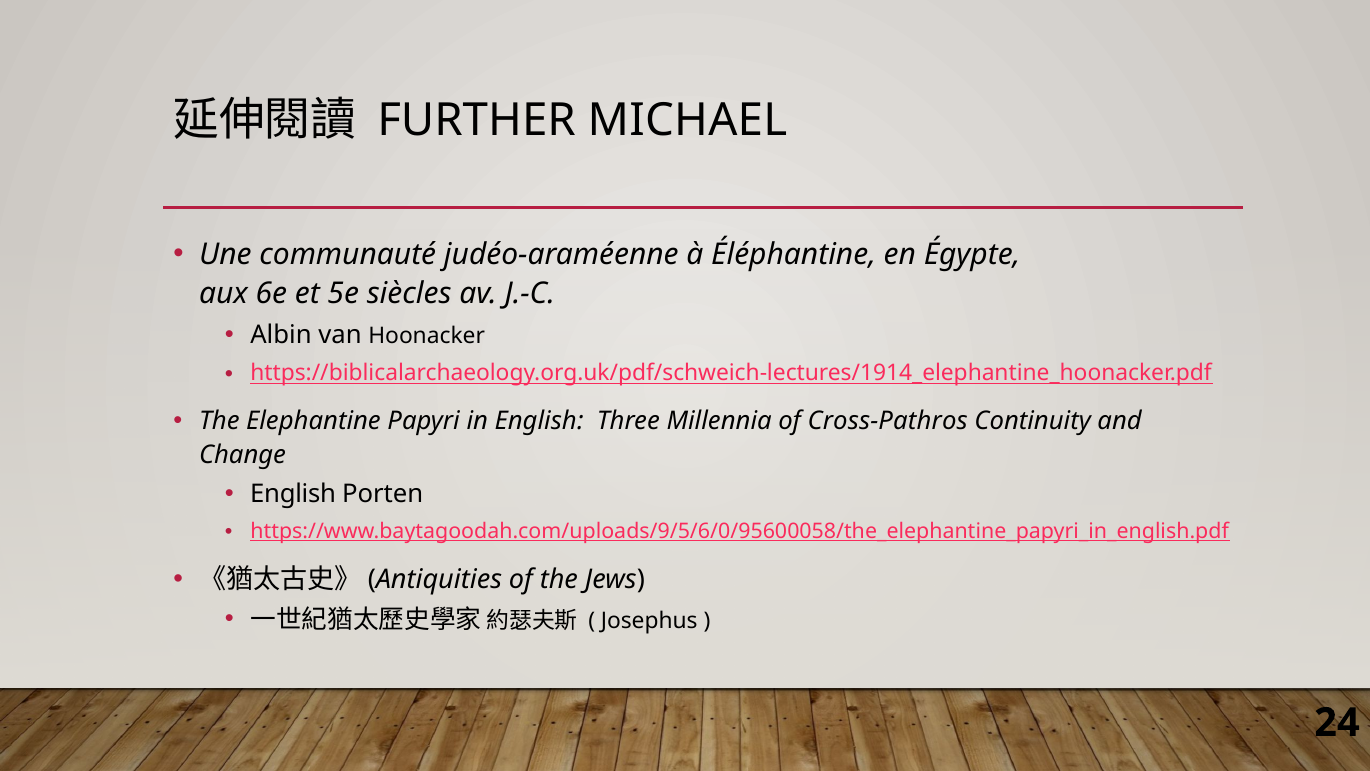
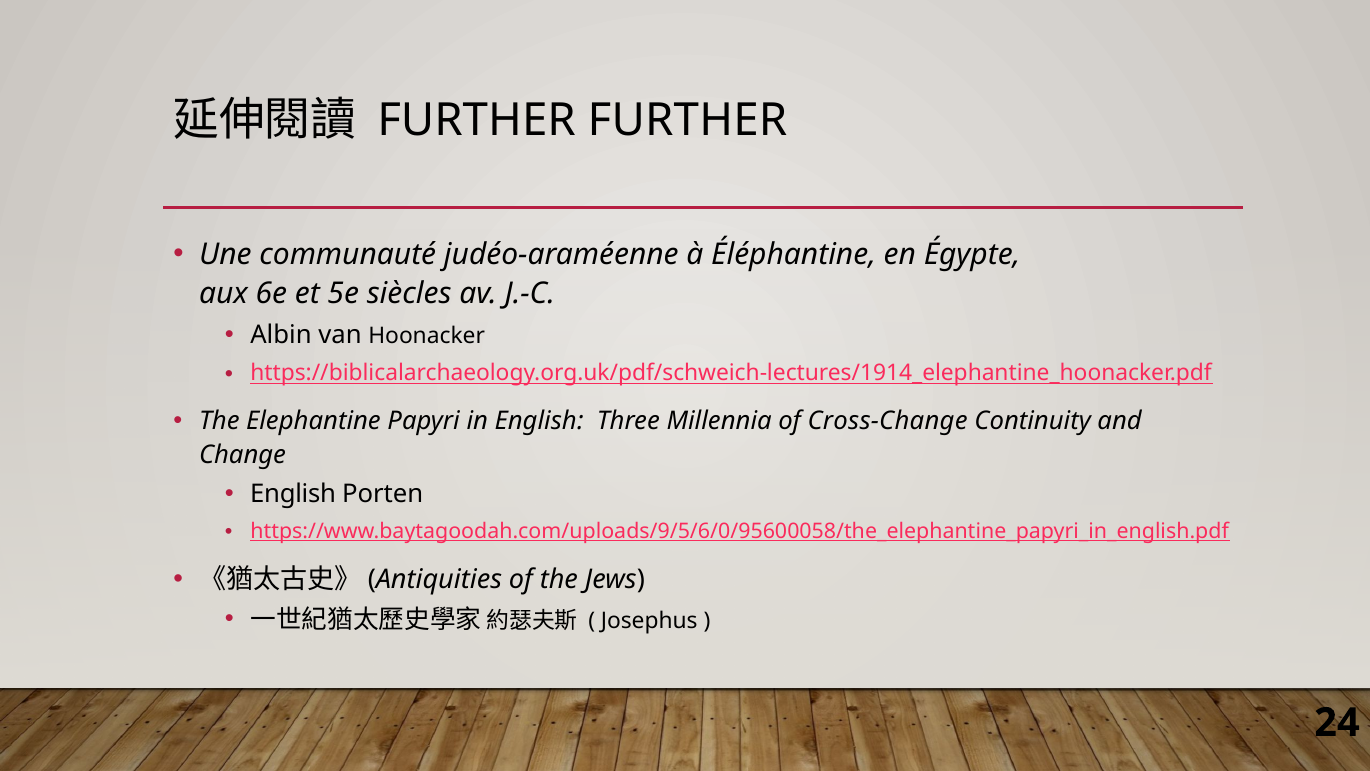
FURTHER MICHAEL: MICHAEL -> FURTHER
Cross-Pathros: Cross-Pathros -> Cross-Change
